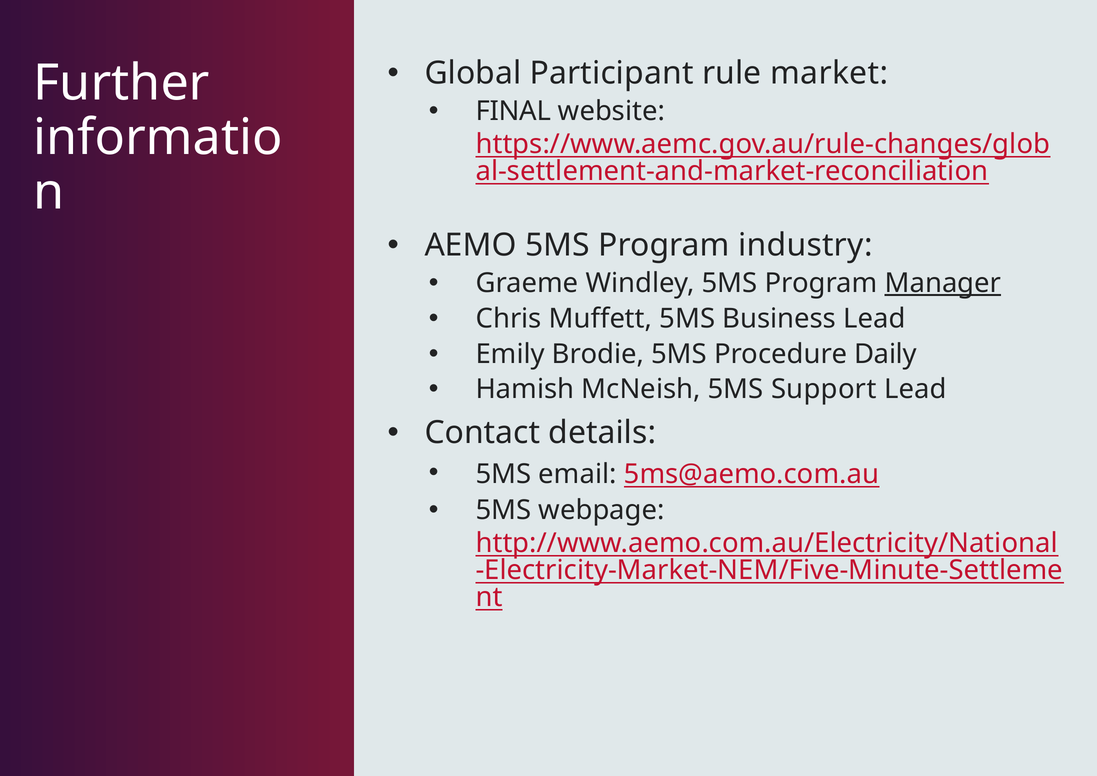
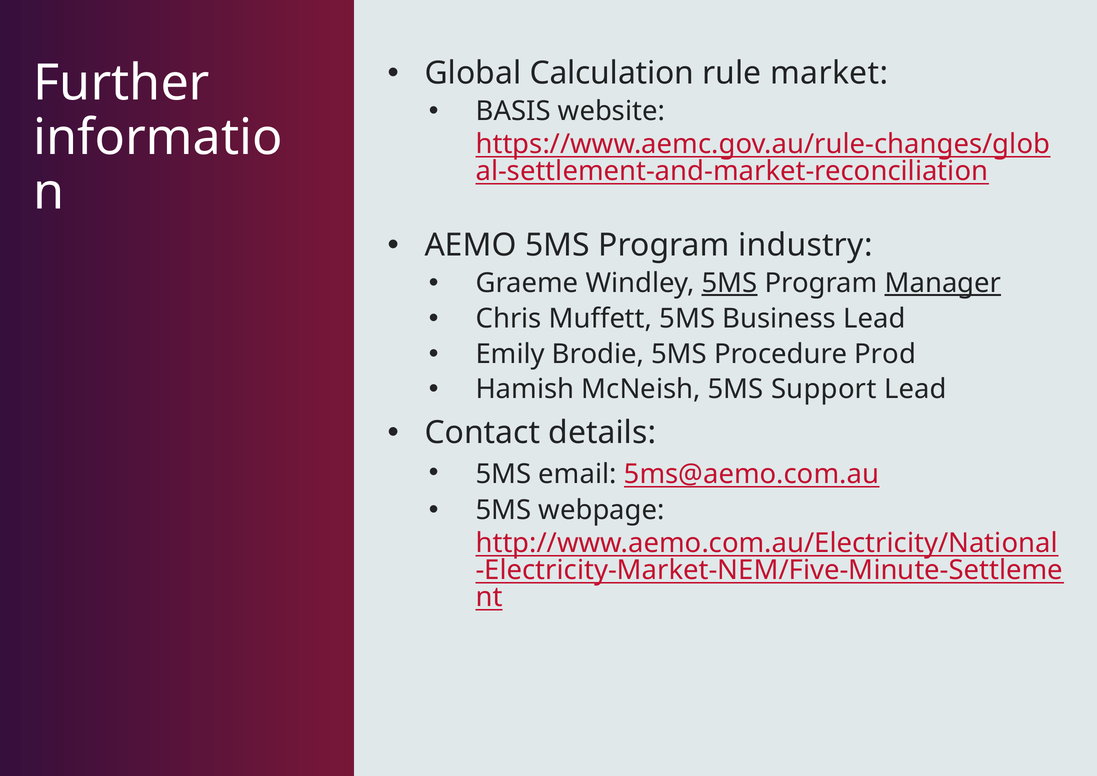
Participant: Participant -> Calculation
FINAL: FINAL -> BASIS
5MS at (730, 283) underline: none -> present
Daily: Daily -> Prod
